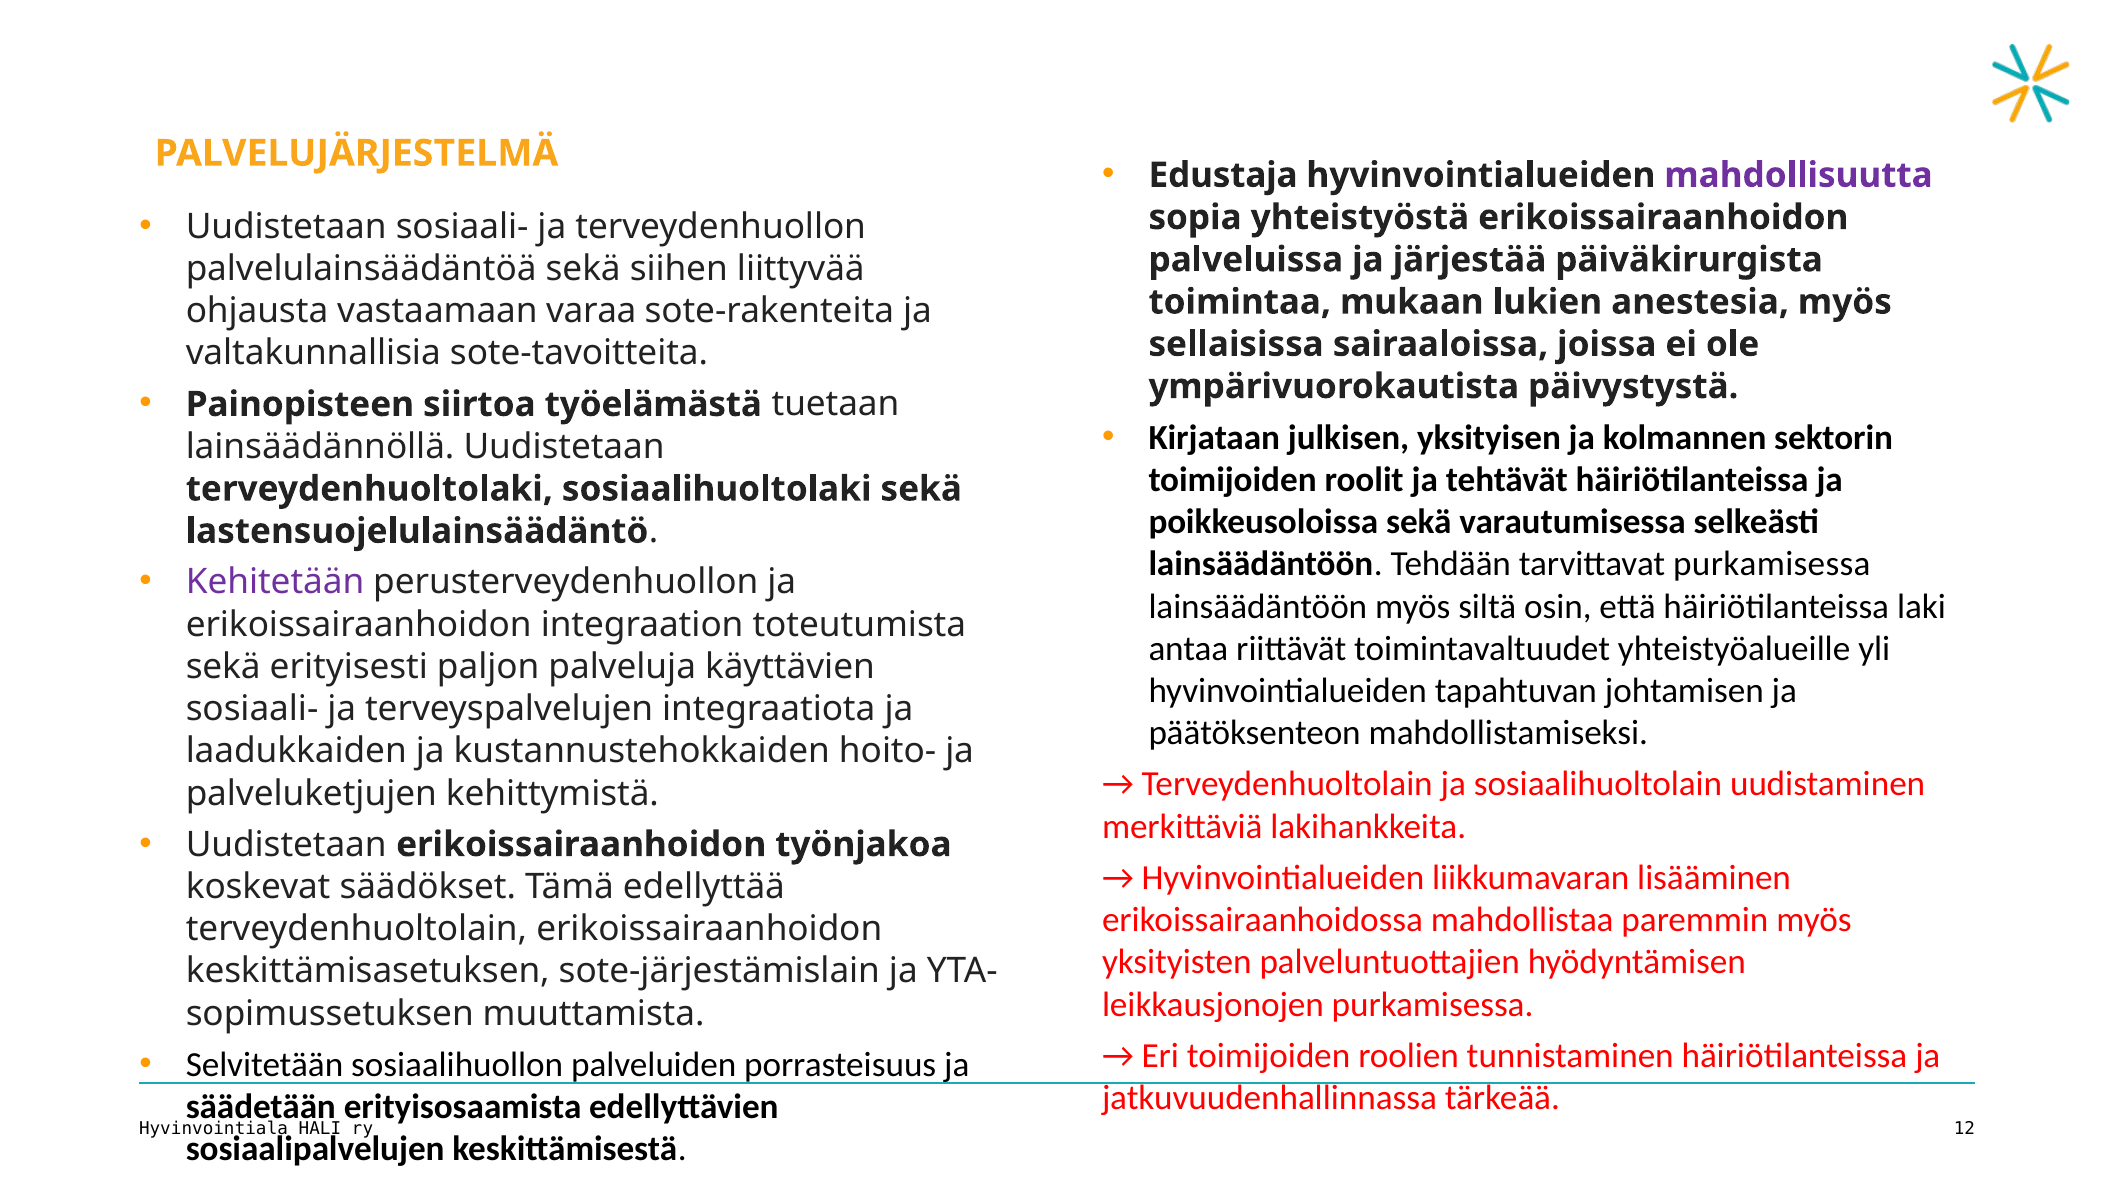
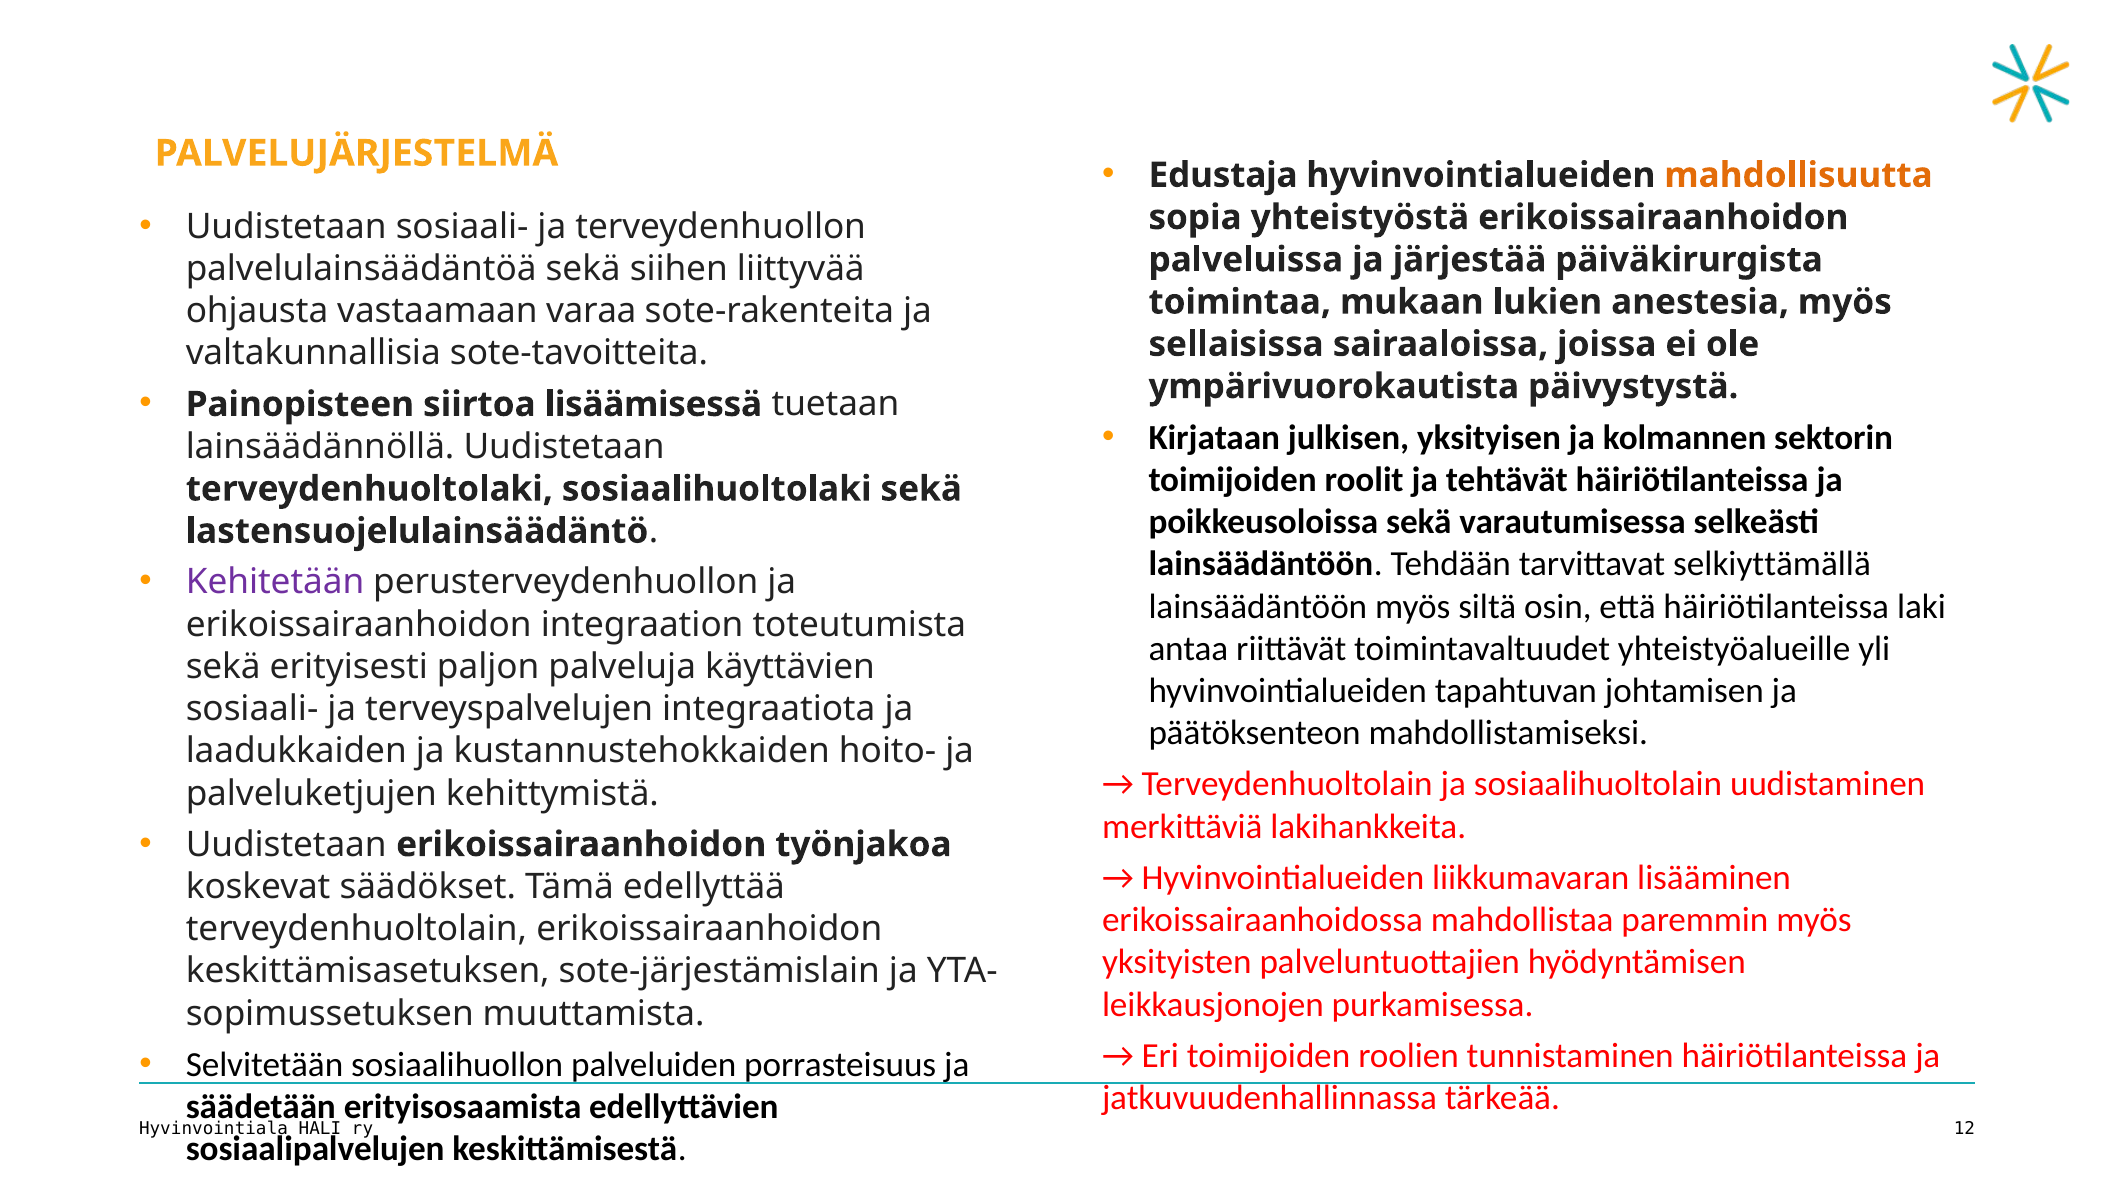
mahdollisuutta colour: purple -> orange
työelämästä: työelämästä -> lisäämisessä
tarvittavat purkamisessa: purkamisessa -> selkiyttämällä
